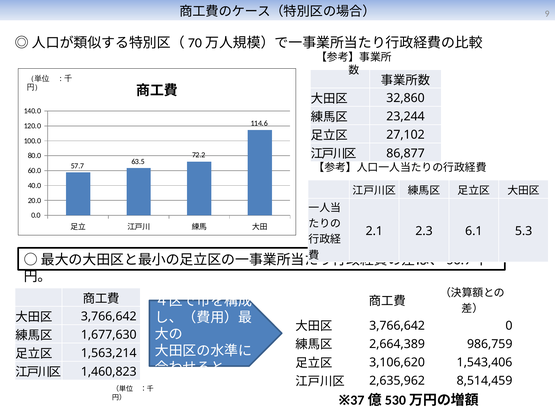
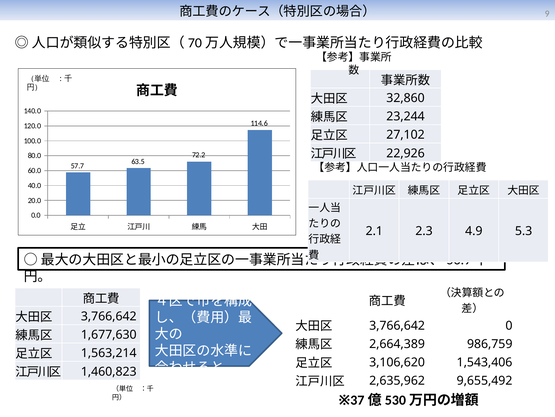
86,877: 86,877 -> 22,926
6.1: 6.1 -> 4.9
8,514,459: 8,514,459 -> 9,655,492
